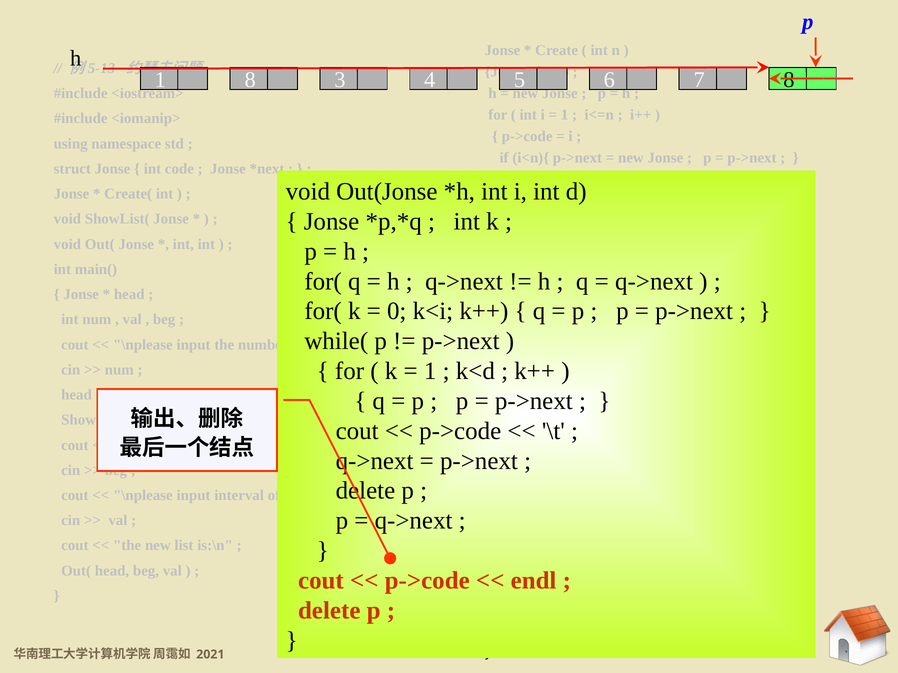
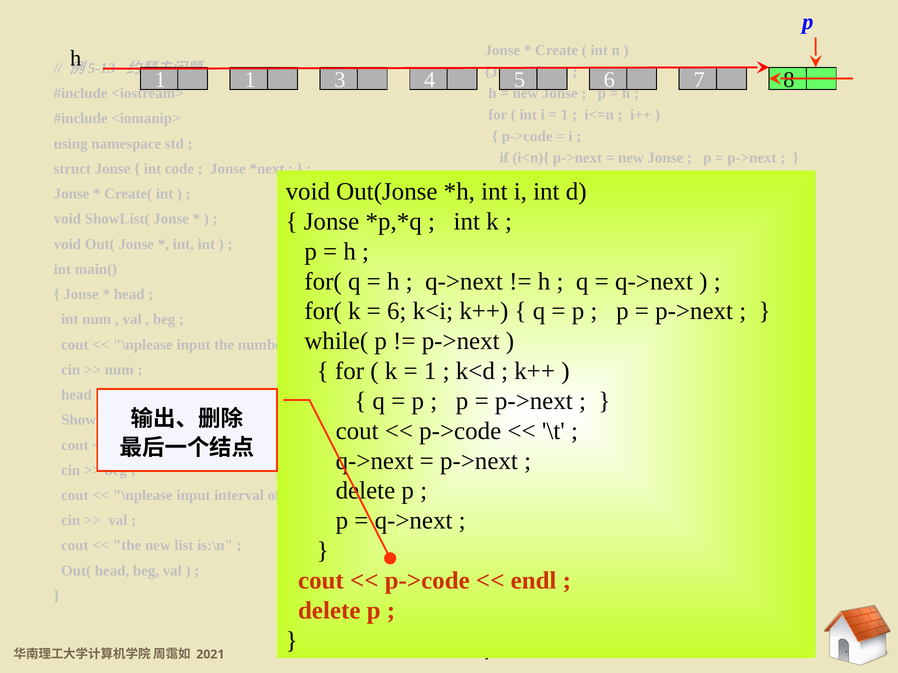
1 8: 8 -> 1
0 at (397, 311): 0 -> 6
